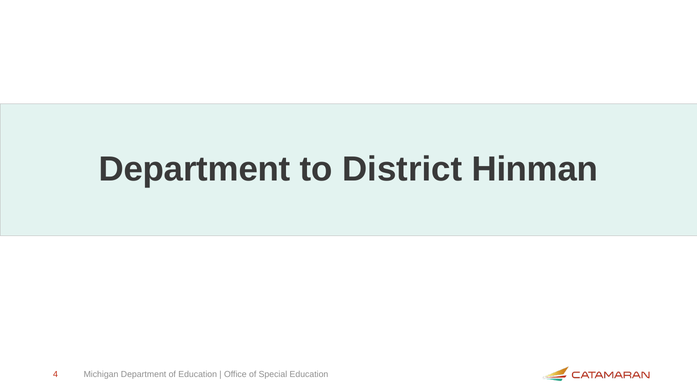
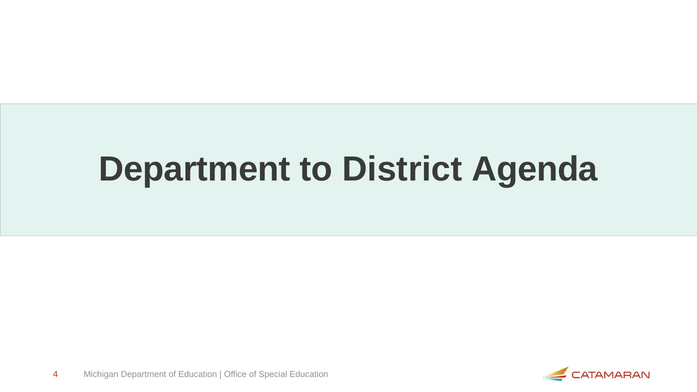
Hinman: Hinman -> Agenda
